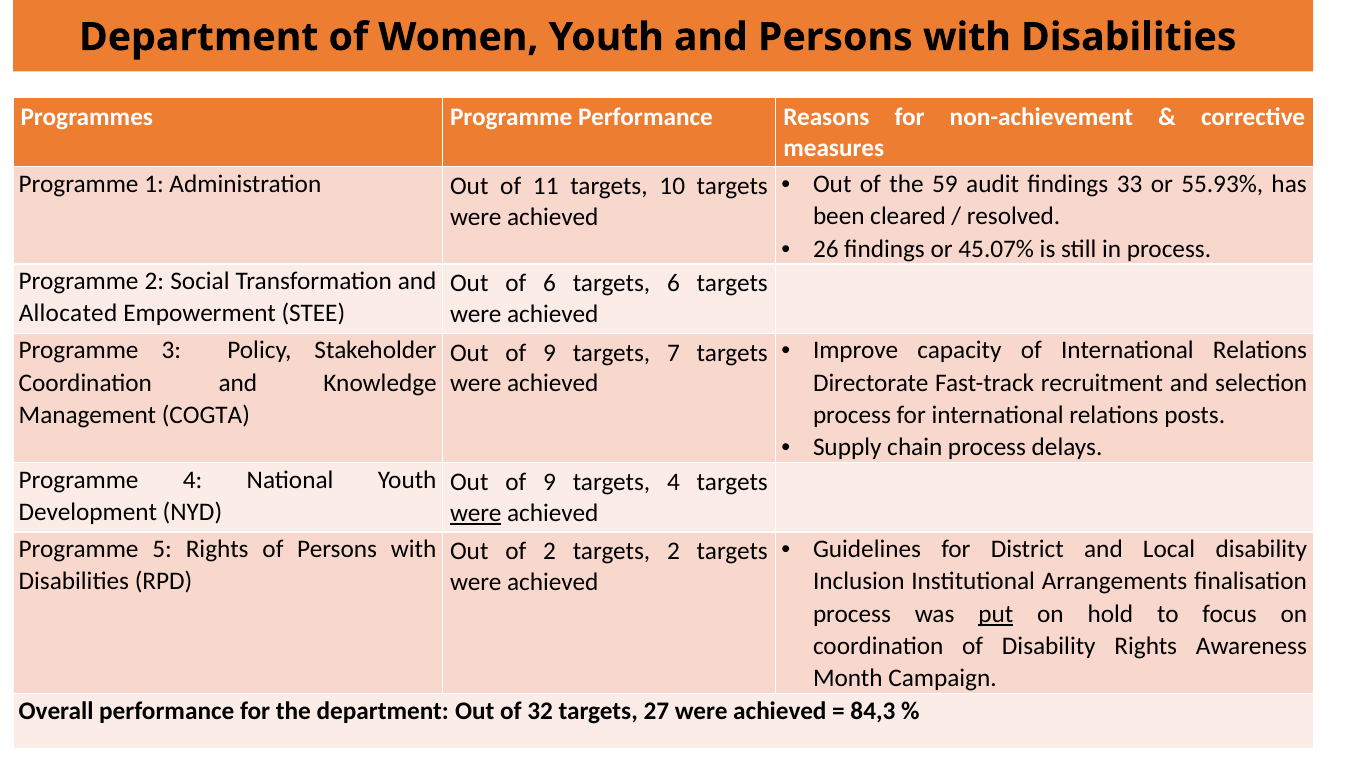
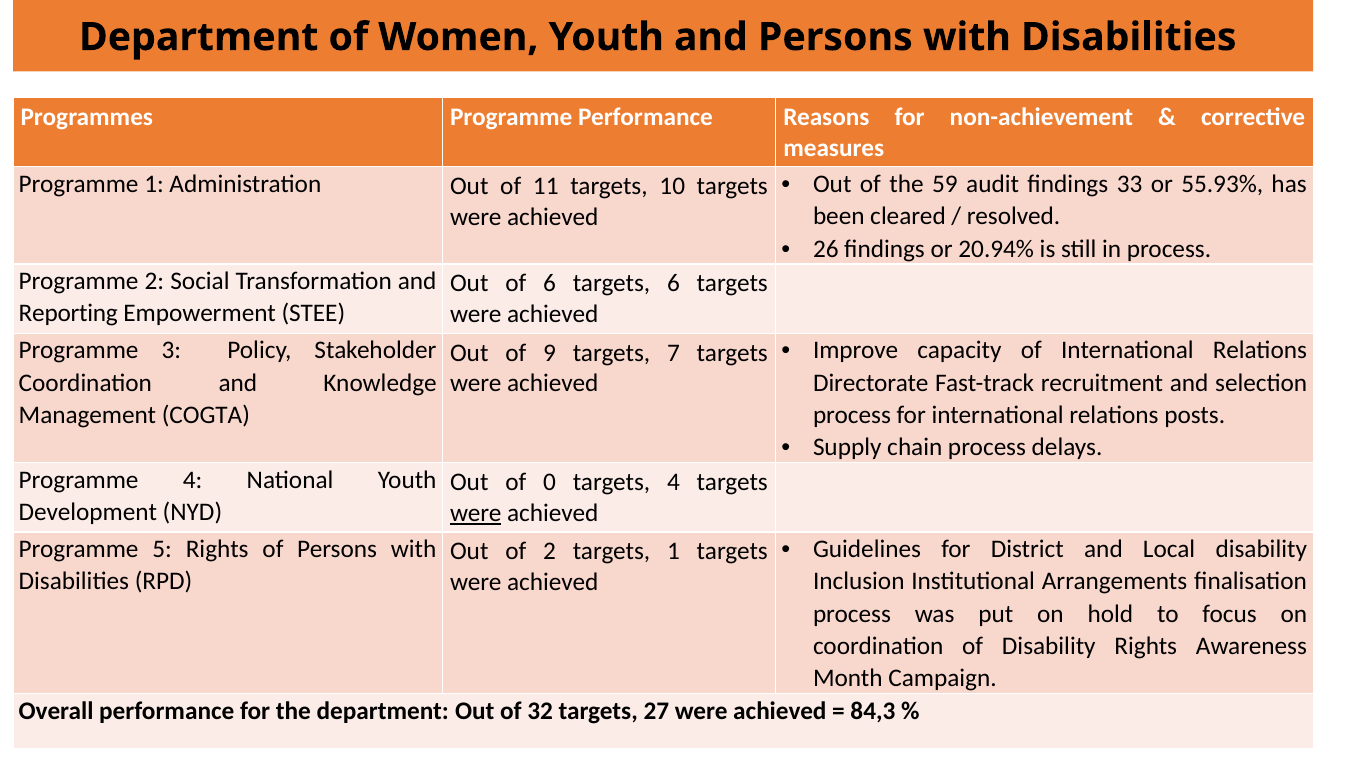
45.07%: 45.07% -> 20.94%
Allocated: Allocated -> Reporting
9 at (550, 482): 9 -> 0
targets 2: 2 -> 1
put underline: present -> none
